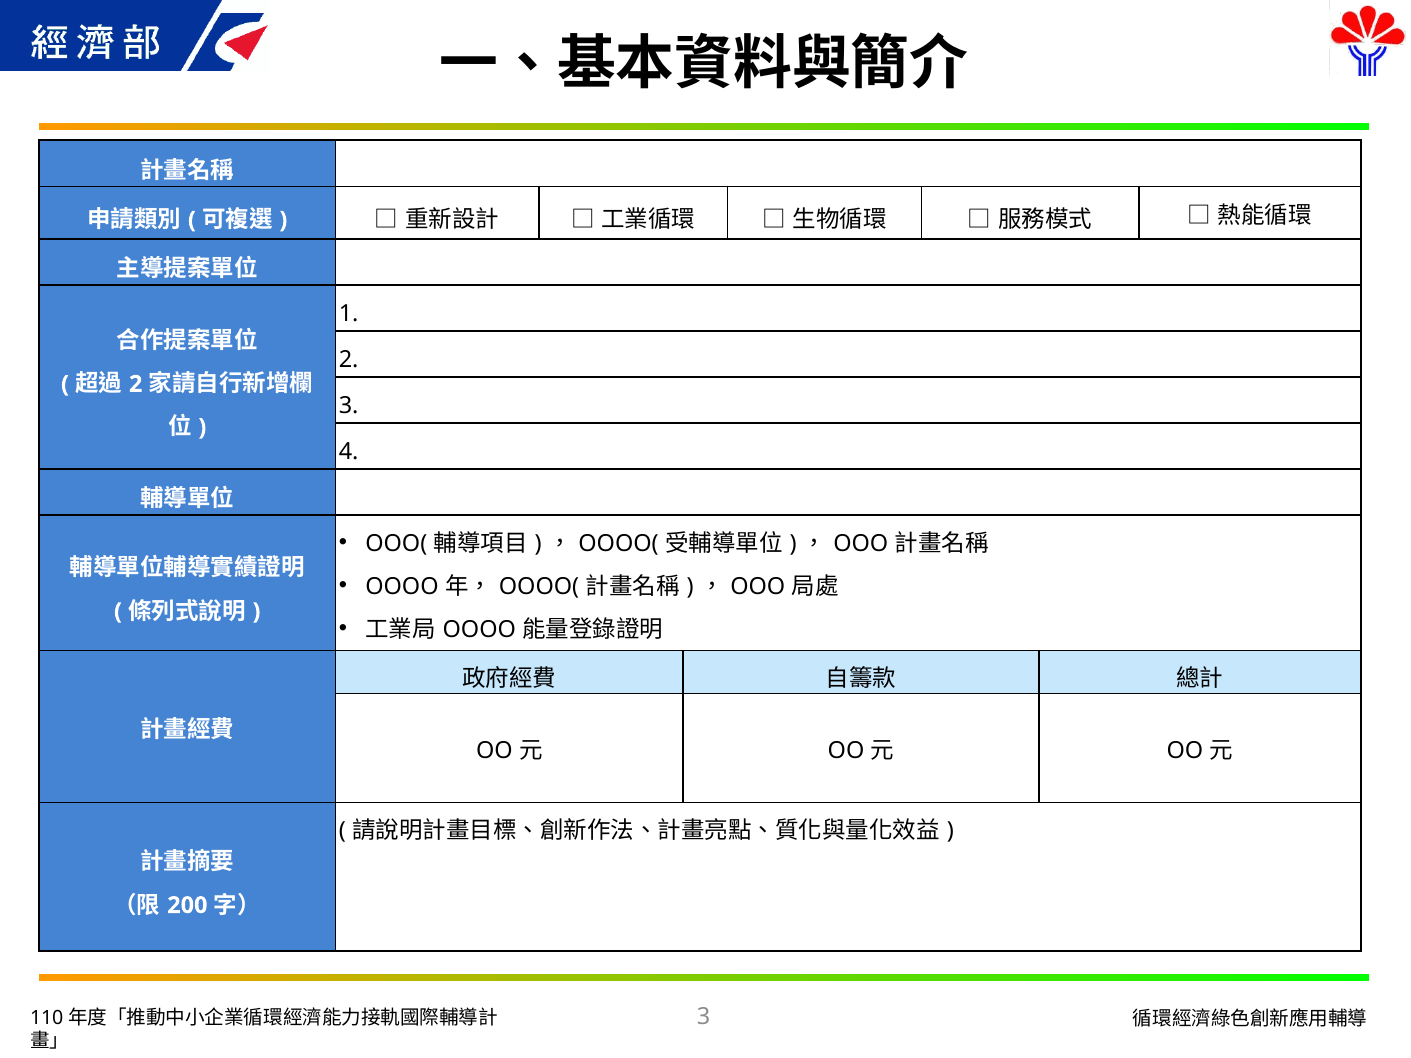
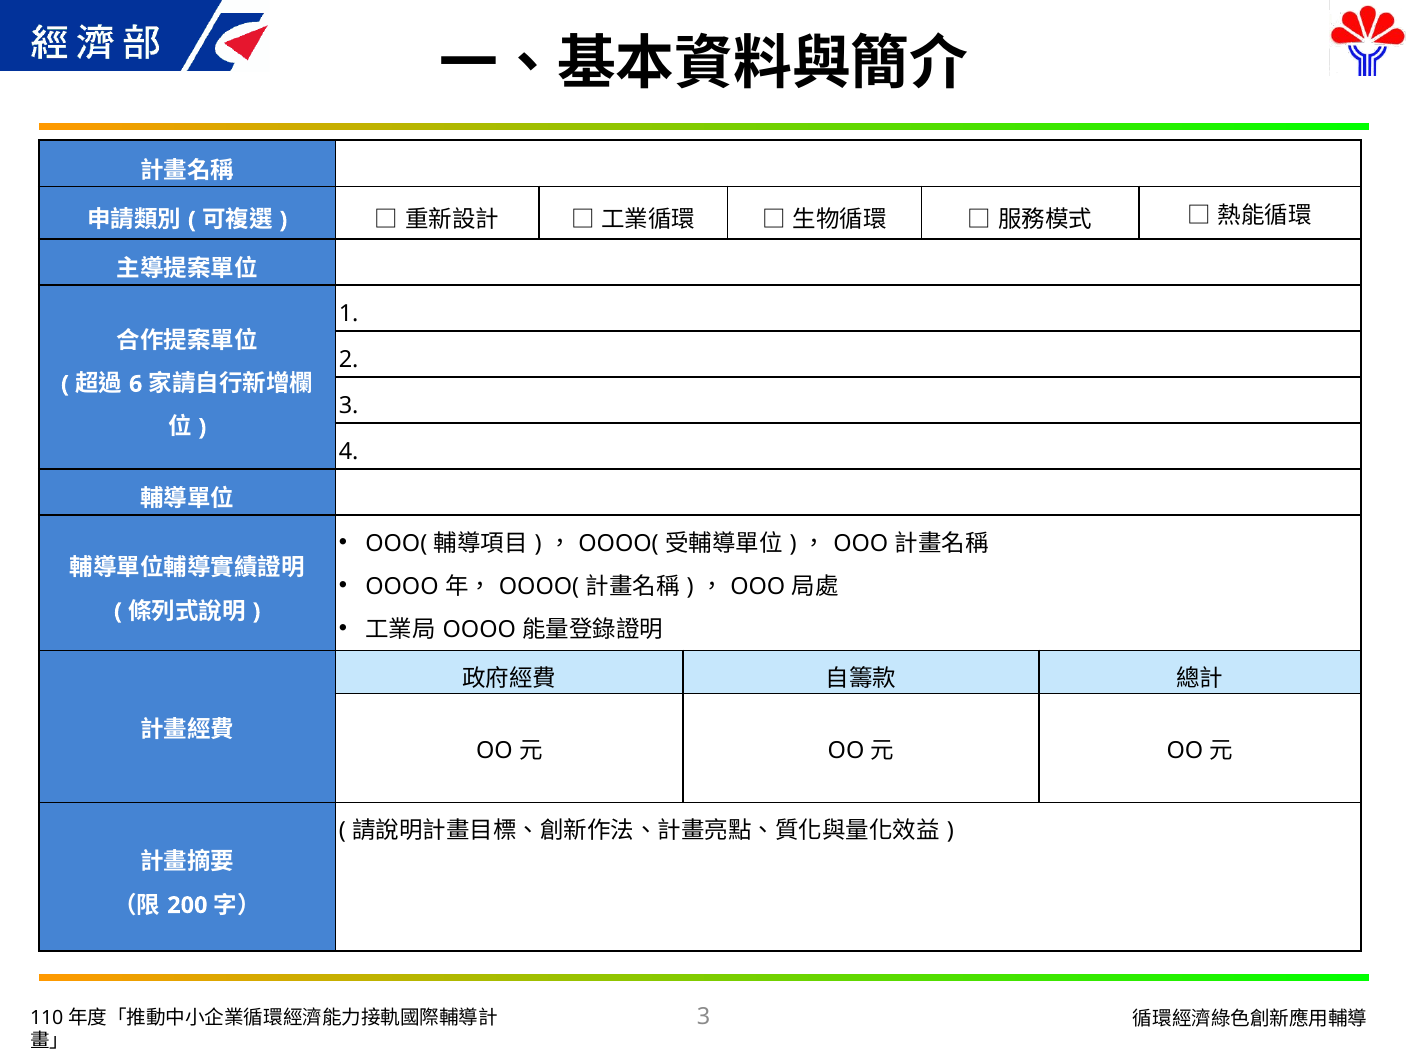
2 at (136, 384): 2 -> 6
